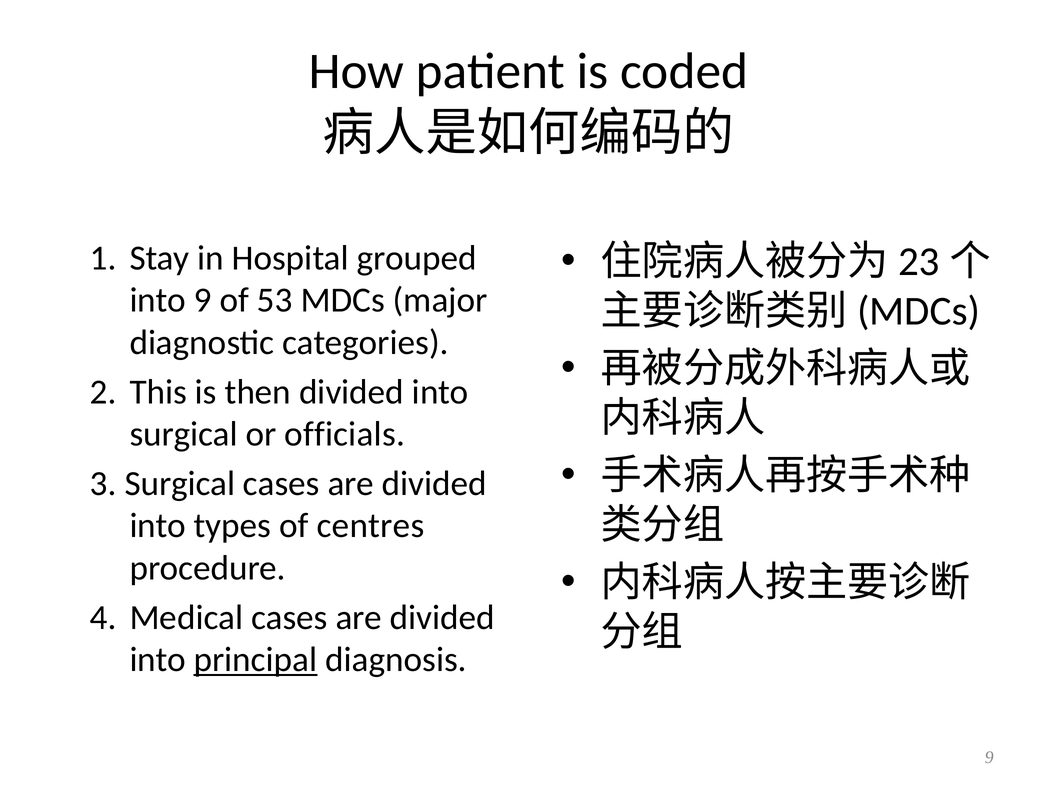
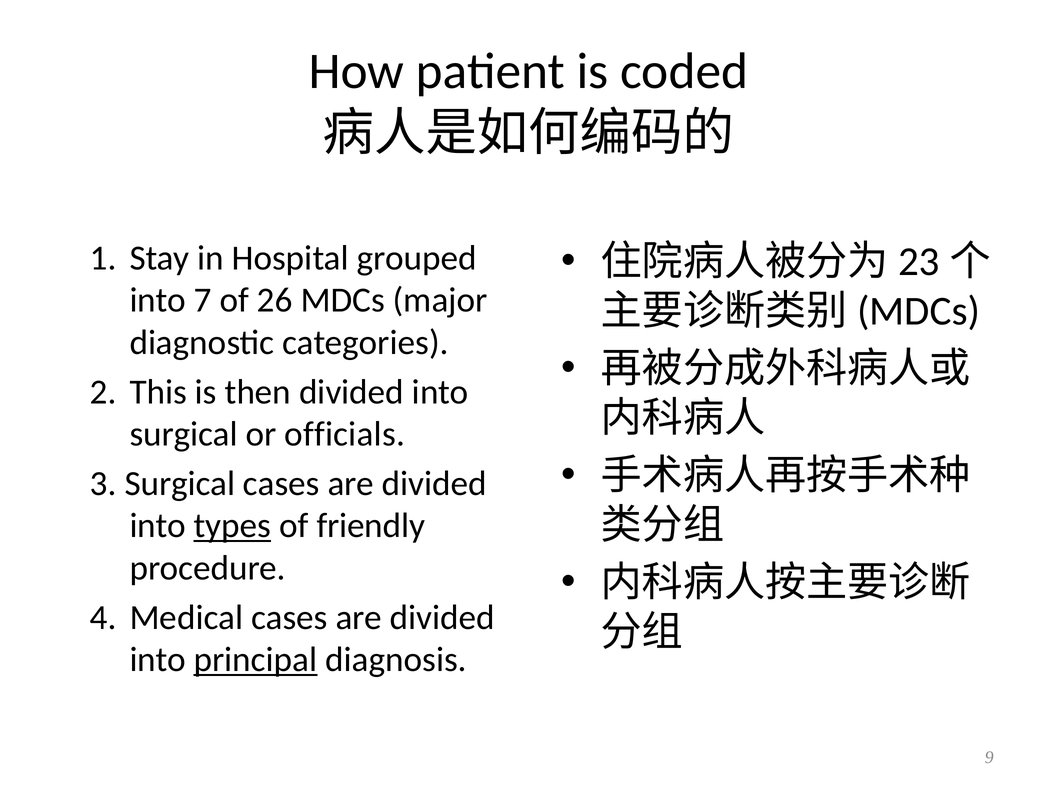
into 9: 9 -> 7
53: 53 -> 26
types underline: none -> present
centres: centres -> friendly
